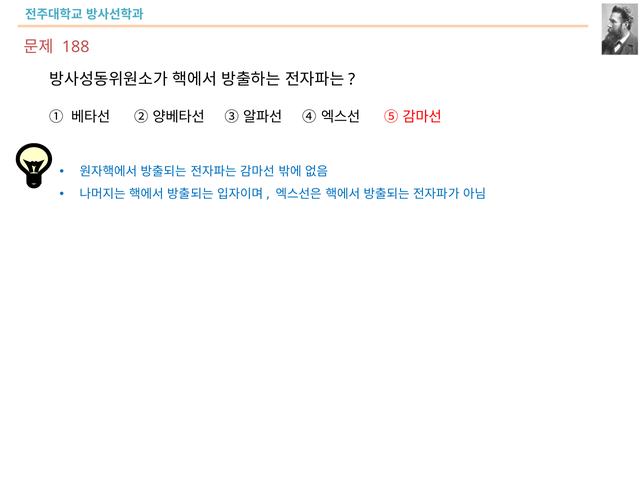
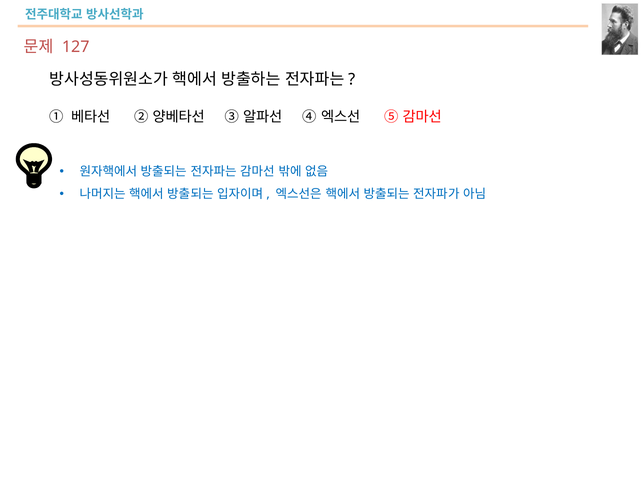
188: 188 -> 127
